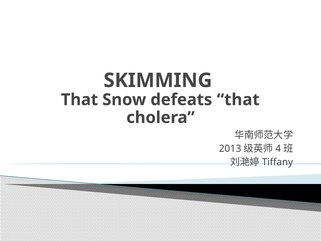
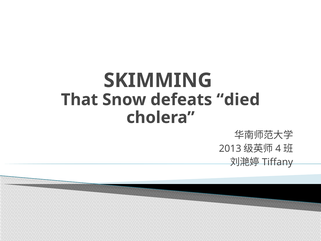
defeats that: that -> died
